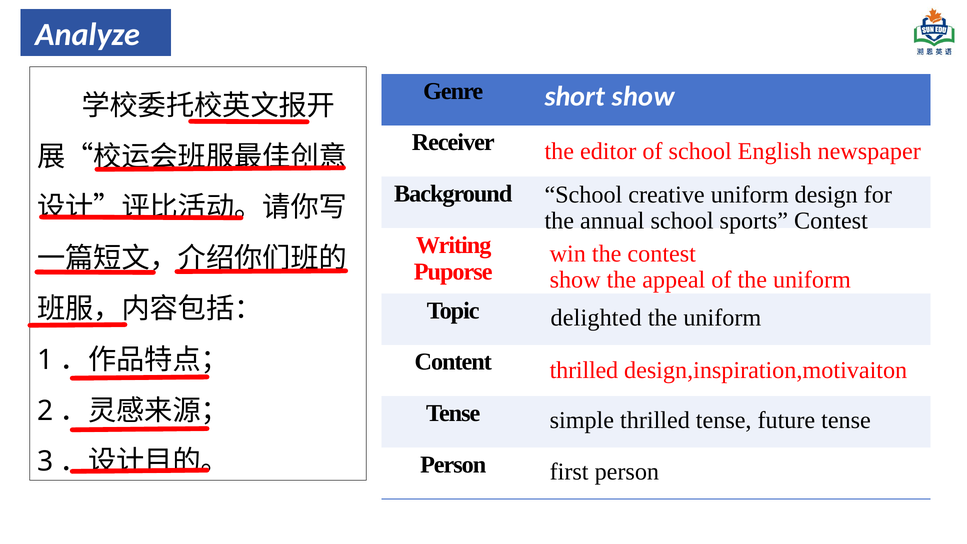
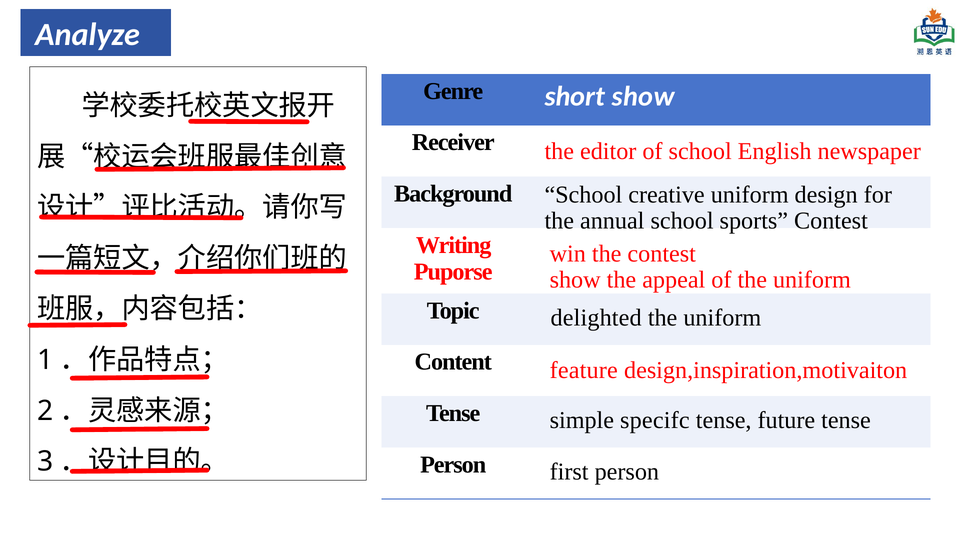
thrilled at (584, 370): thrilled -> feature
simple thrilled: thrilled -> specifc
